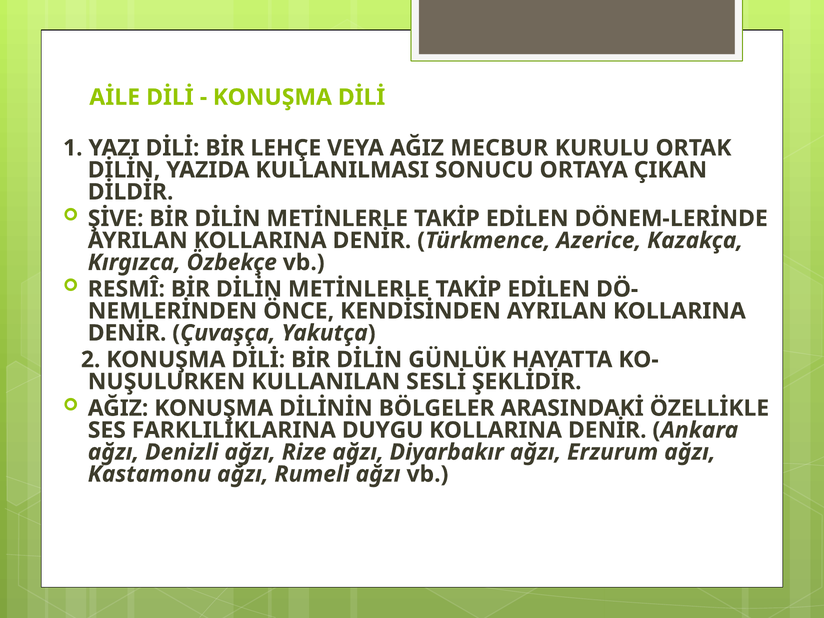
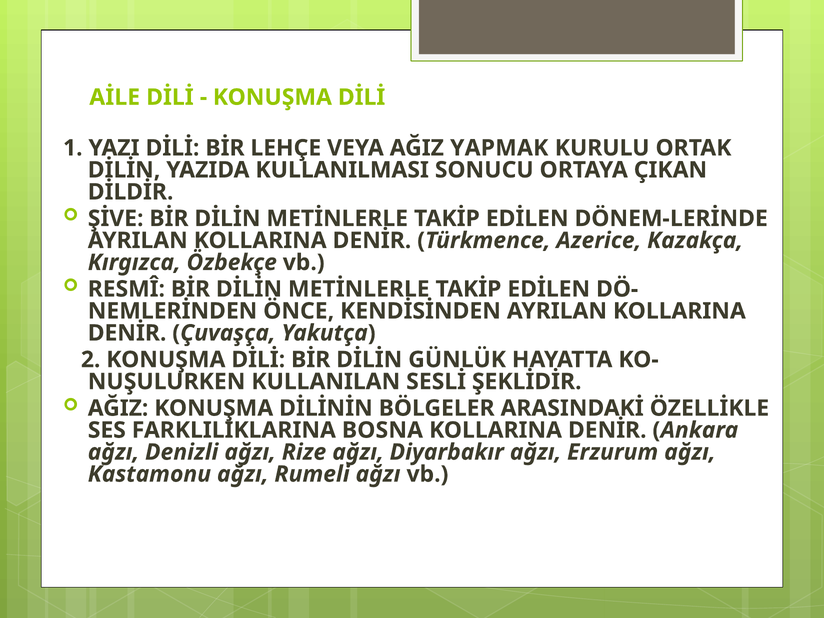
MECBUR: MECBUR -> YAPMAK
DUYGU: DUYGU -> BOSNA
